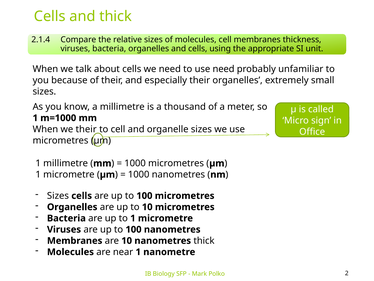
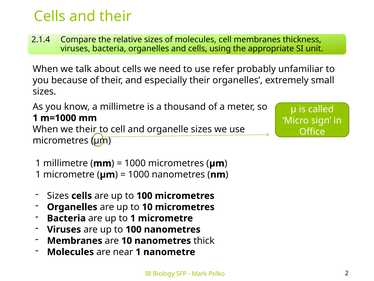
and thick: thick -> their
use need: need -> refer
